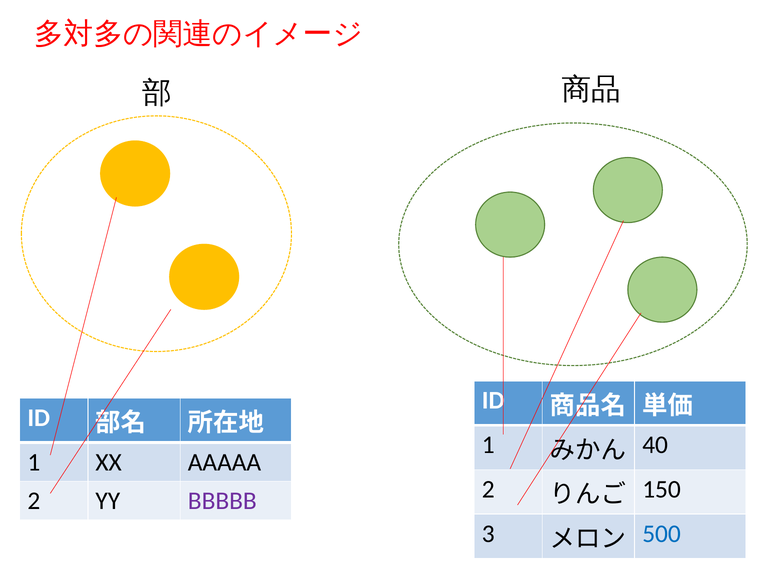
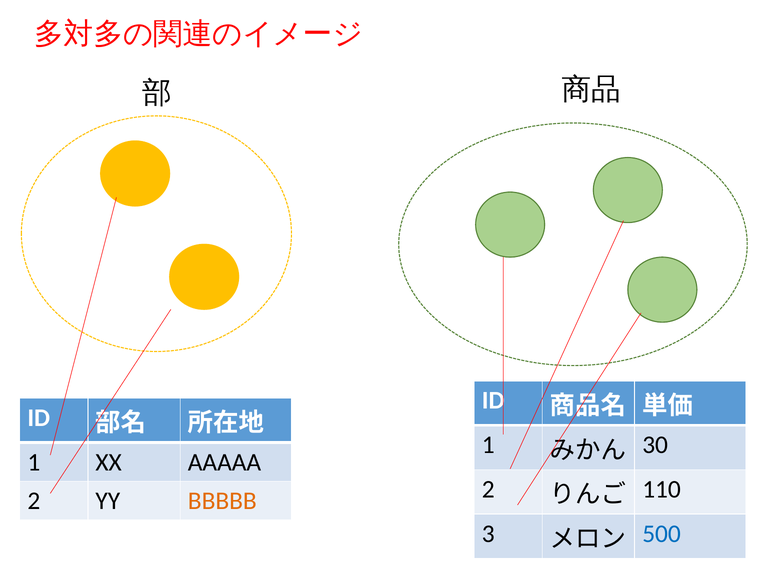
40: 40 -> 30
150: 150 -> 110
BBBBB colour: purple -> orange
